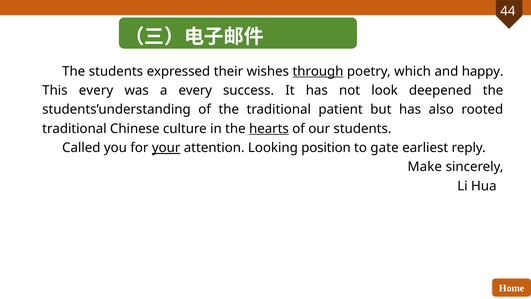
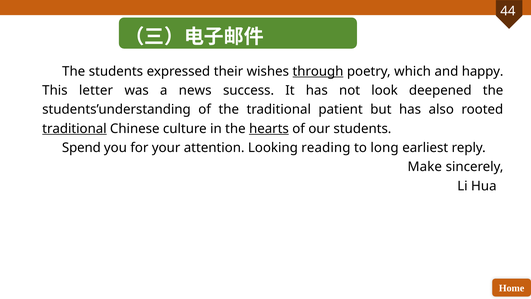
This every: every -> letter
a every: every -> news
traditional at (74, 129) underline: none -> present
Called: Called -> Spend
your underline: present -> none
position: position -> reading
gate: gate -> long
